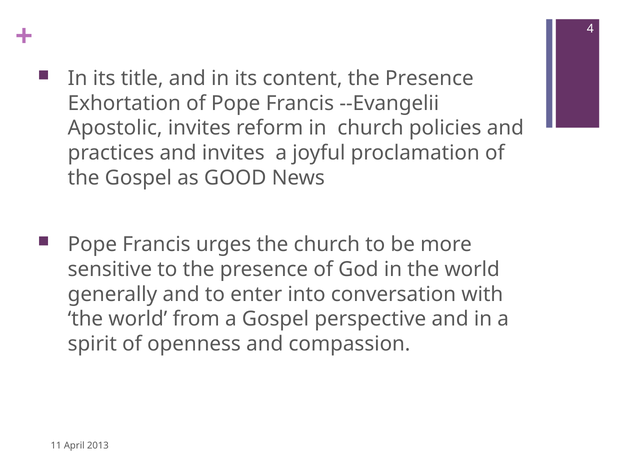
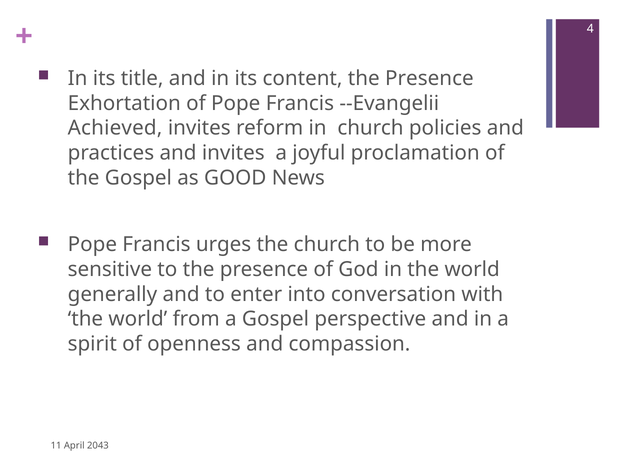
Apostolic: Apostolic -> Achieved
2013: 2013 -> 2043
